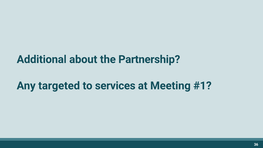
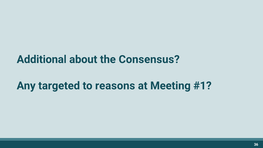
Partnership: Partnership -> Consensus
services: services -> reasons
